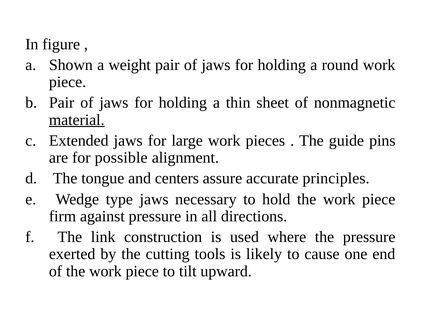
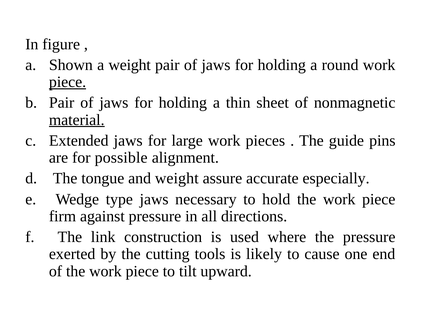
piece at (68, 82) underline: none -> present
and centers: centers -> weight
principles: principles -> especially
